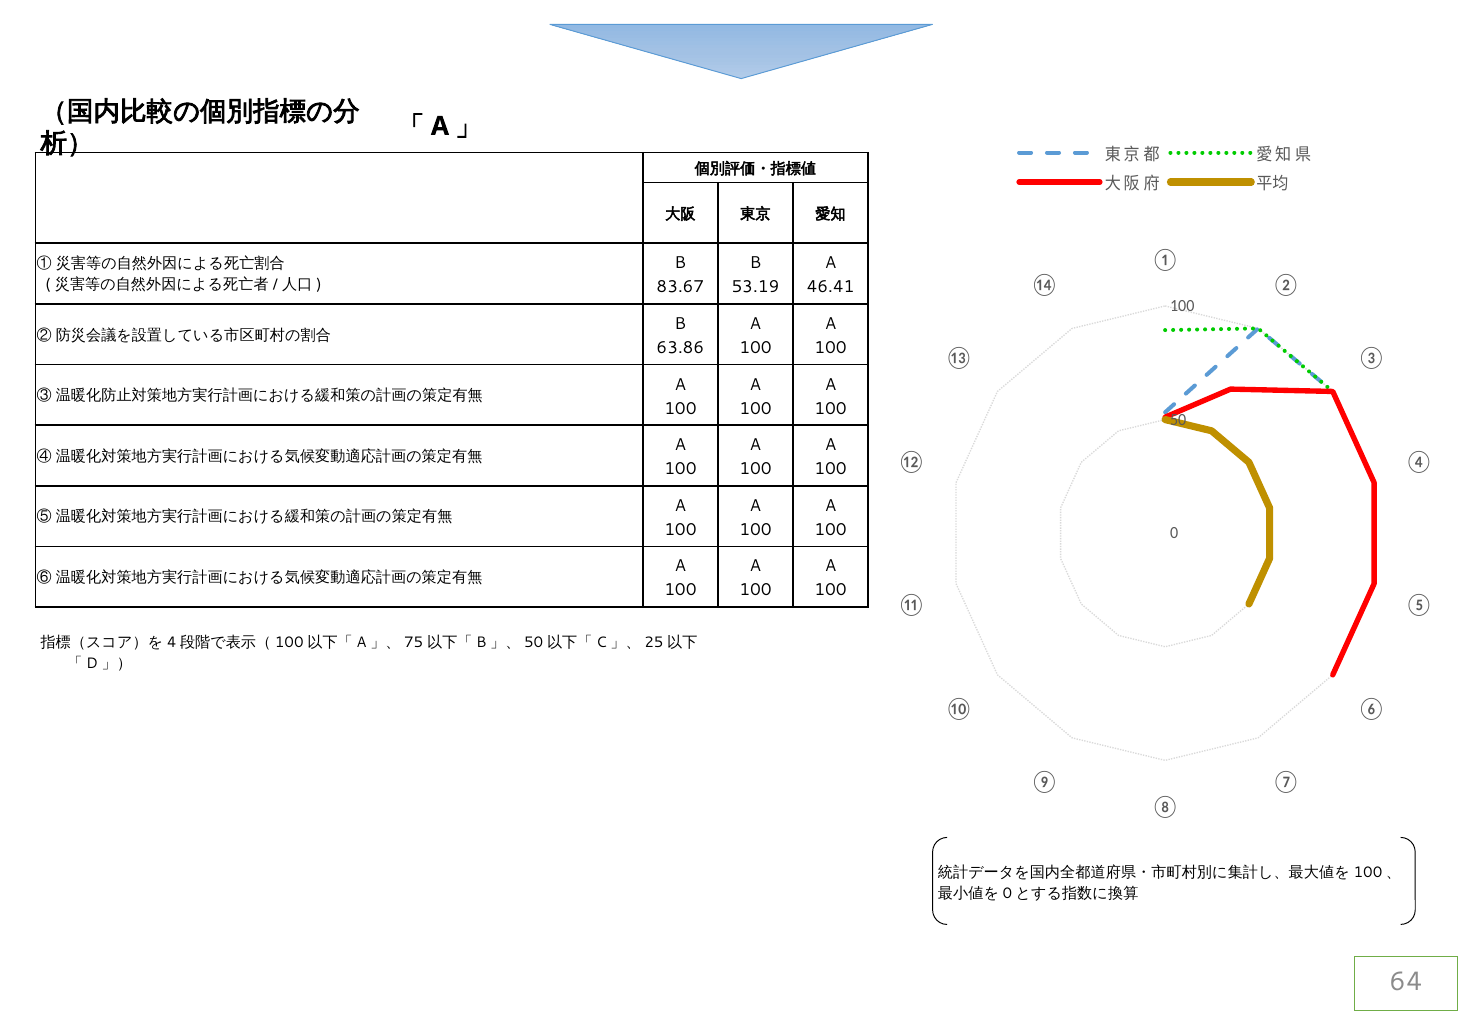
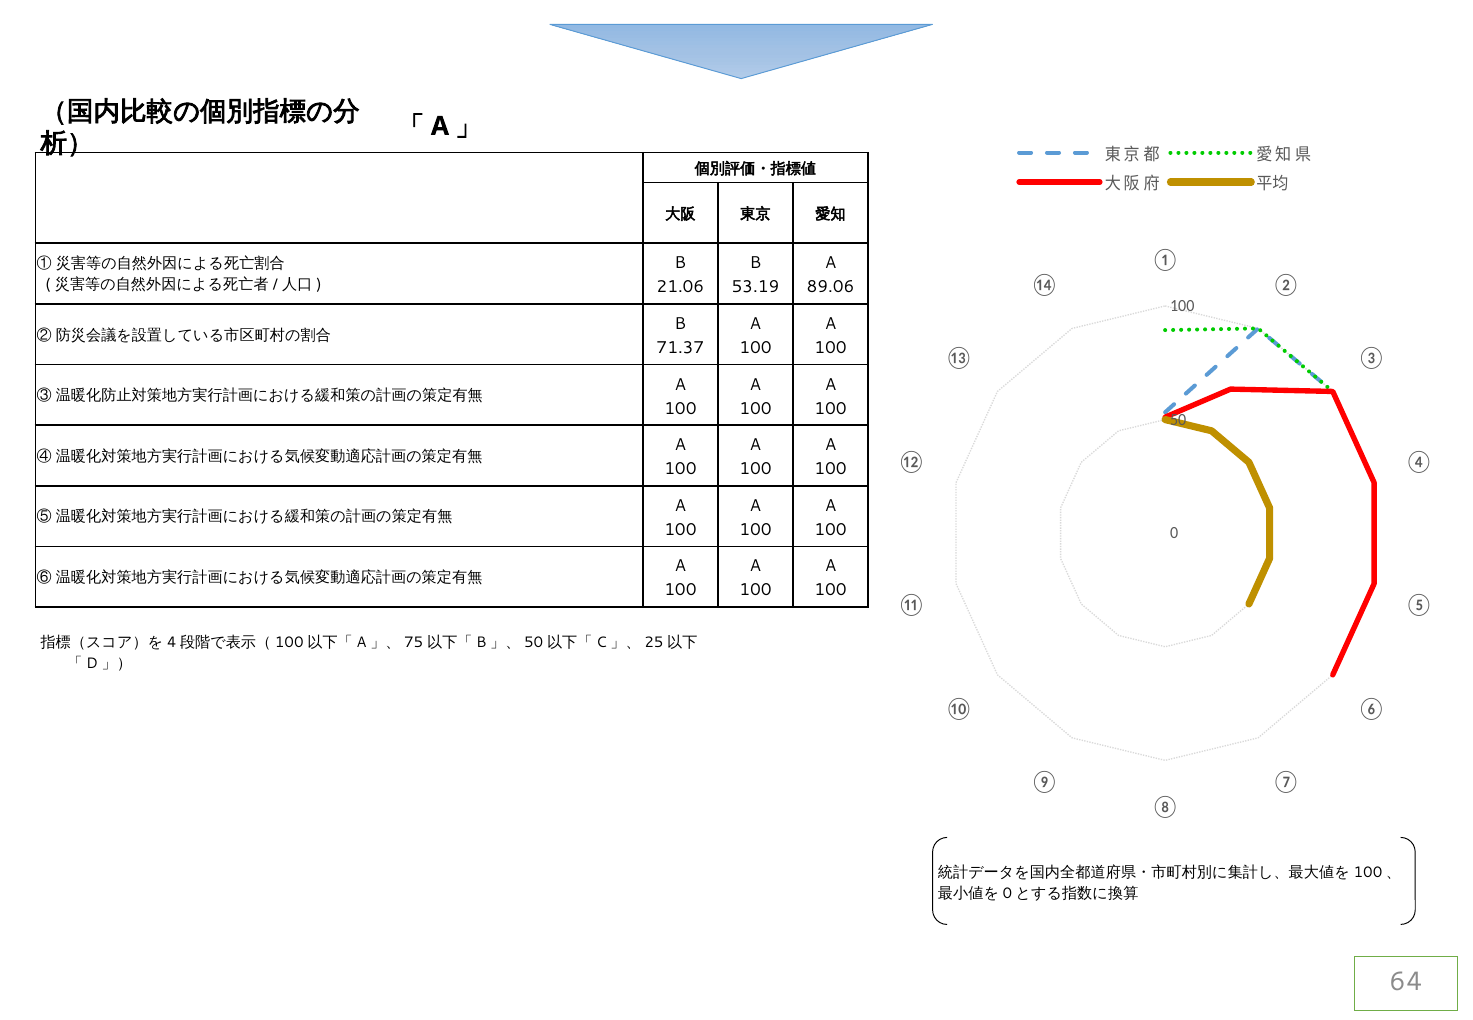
83.67: 83.67 -> 21.06
46.41: 46.41 -> 89.06
63.86: 63.86 -> 71.37
